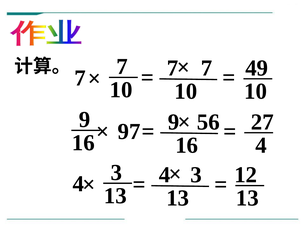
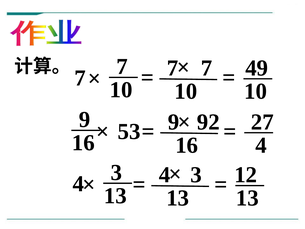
56: 56 -> 92
97: 97 -> 53
